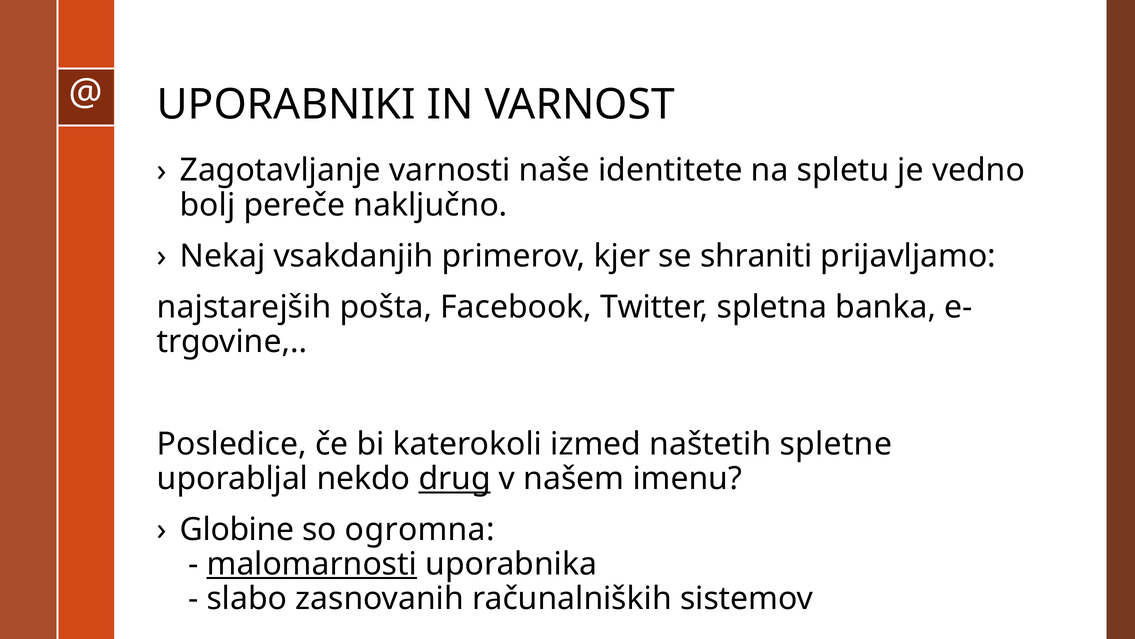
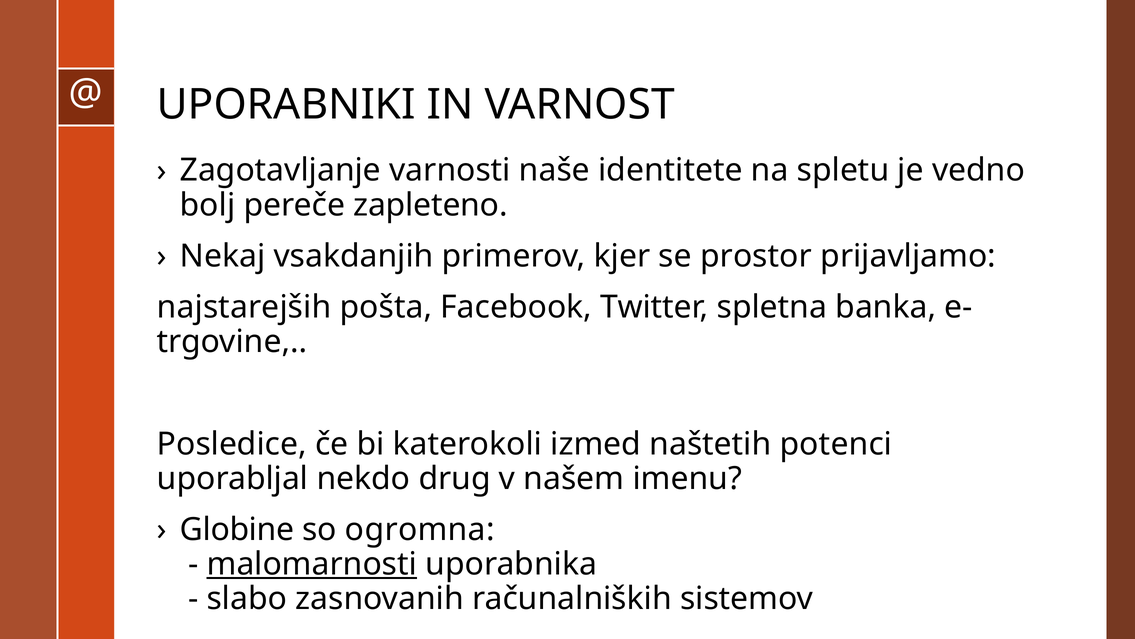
naključno: naključno -> zapleteno
shraniti: shraniti -> prostor
spletne: spletne -> potenci
drug underline: present -> none
